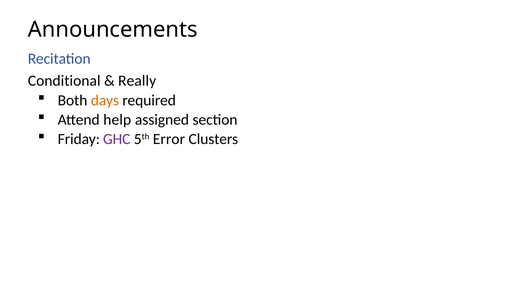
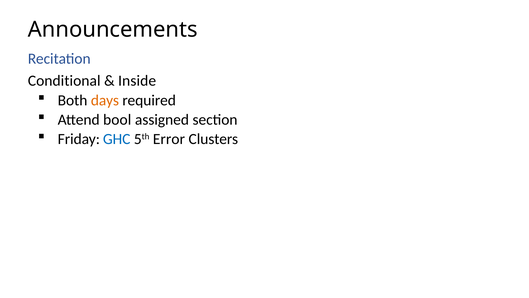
Really: Really -> Inside
help: help -> bool
GHC colour: purple -> blue
